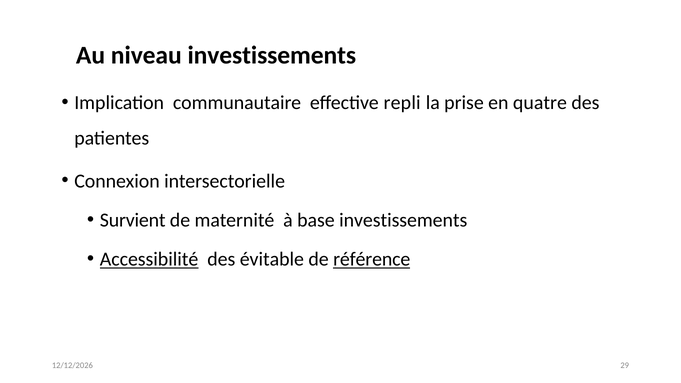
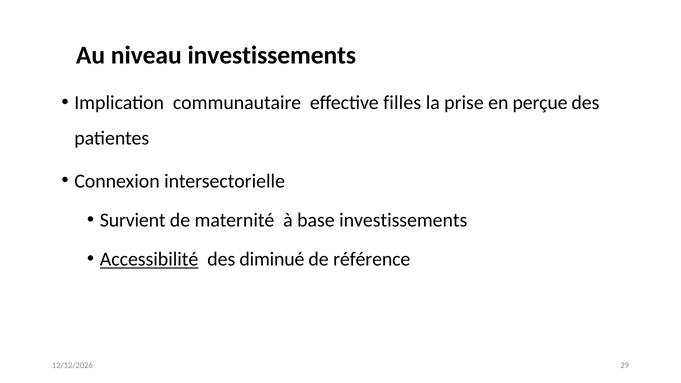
repli: repli -> filles
quatre: quatre -> perçue
évitable: évitable -> diminué
référence underline: present -> none
